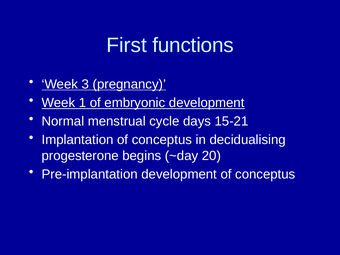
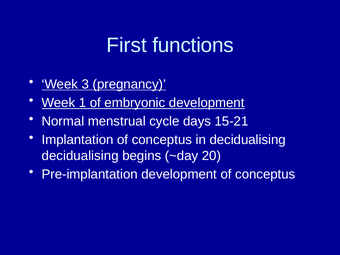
progesterone at (80, 156): progesterone -> decidualising
